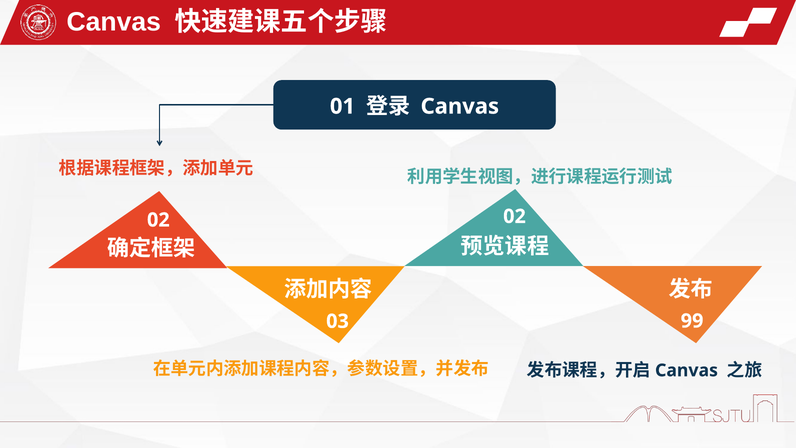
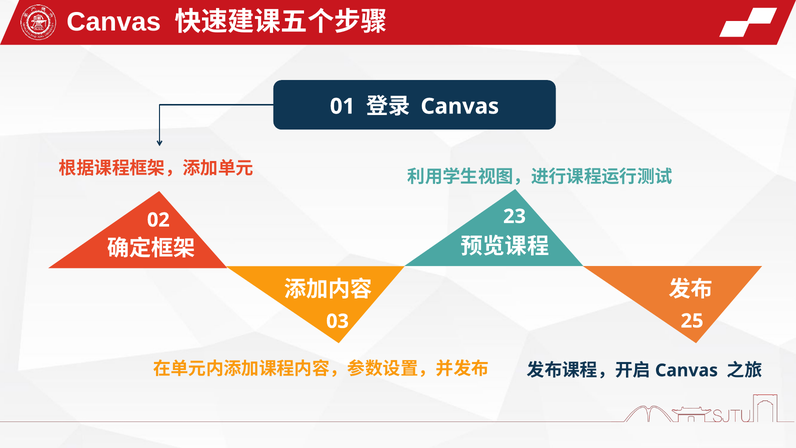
02 02: 02 -> 23
99: 99 -> 25
